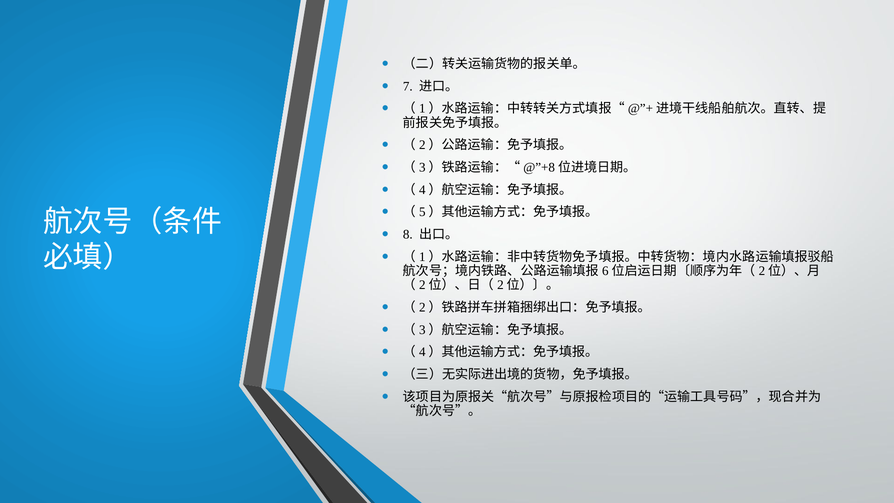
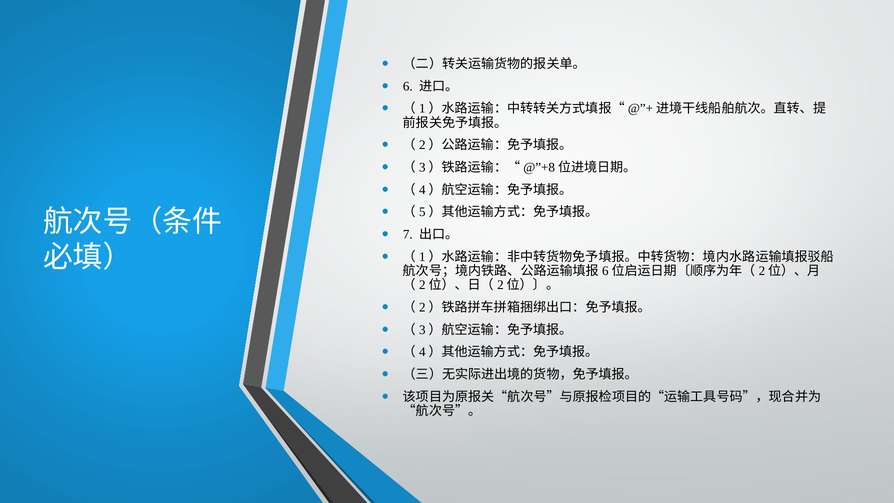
7: 7 -> 6
8: 8 -> 7
